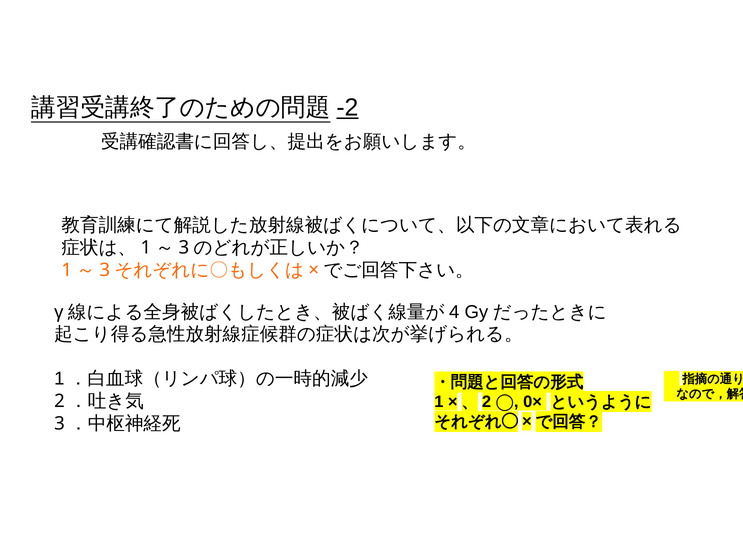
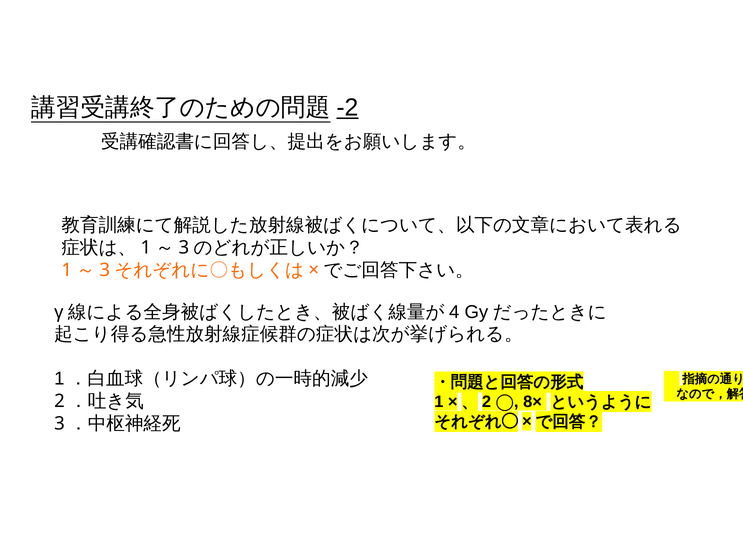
0×: 0× -> 8×
